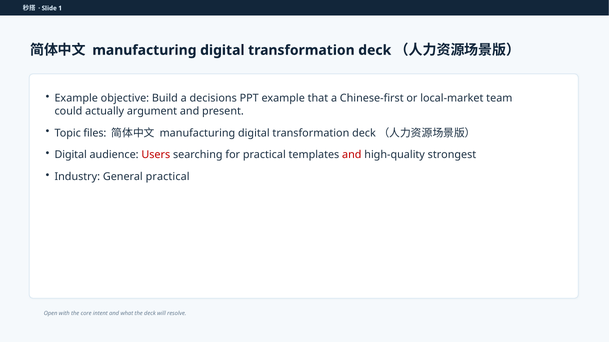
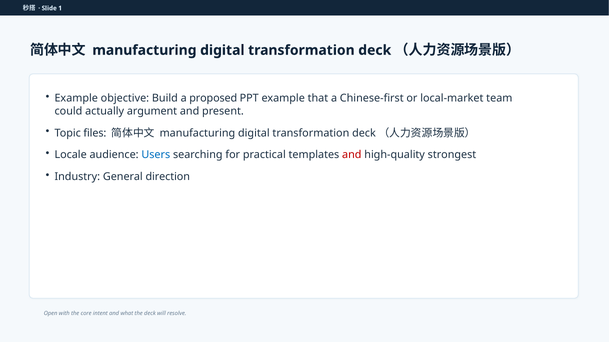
decisions: decisions -> proposed
Digital at (71, 155): Digital -> Locale
Users colour: red -> blue
General practical: practical -> direction
